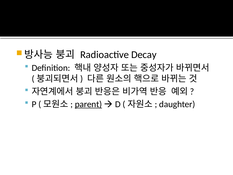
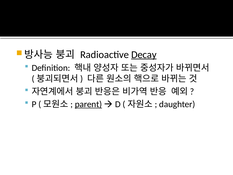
Decay underline: none -> present
